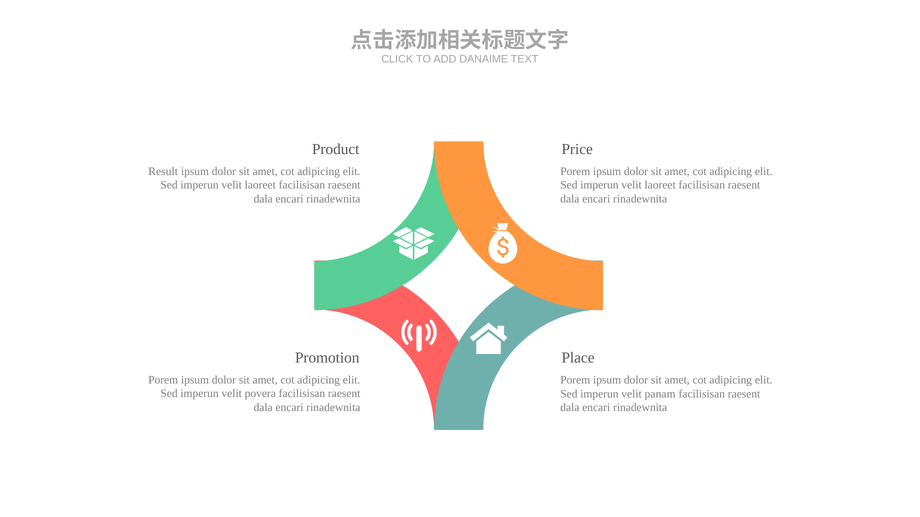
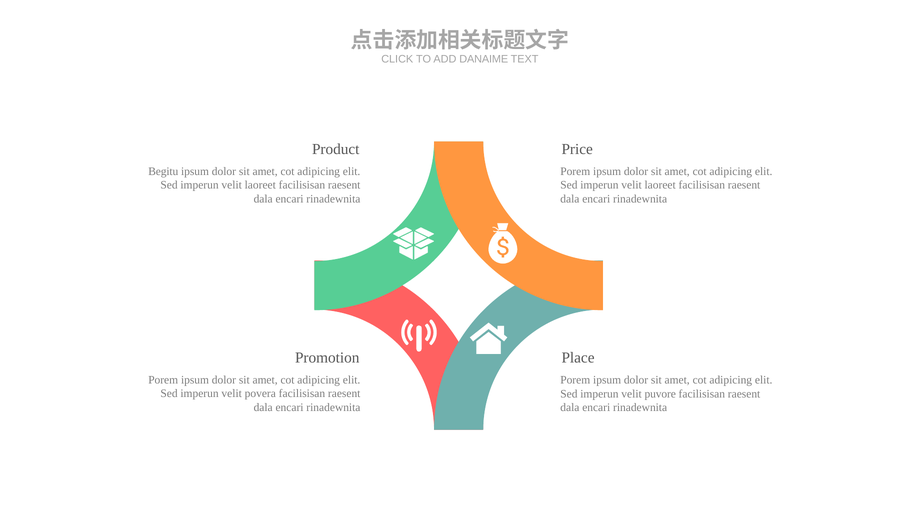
Result: Result -> Begitu
panam: panam -> puvore
